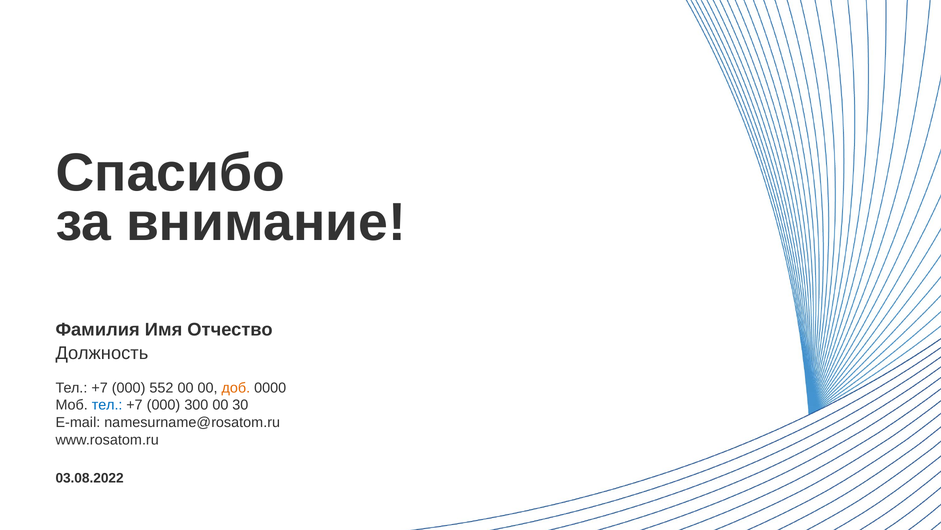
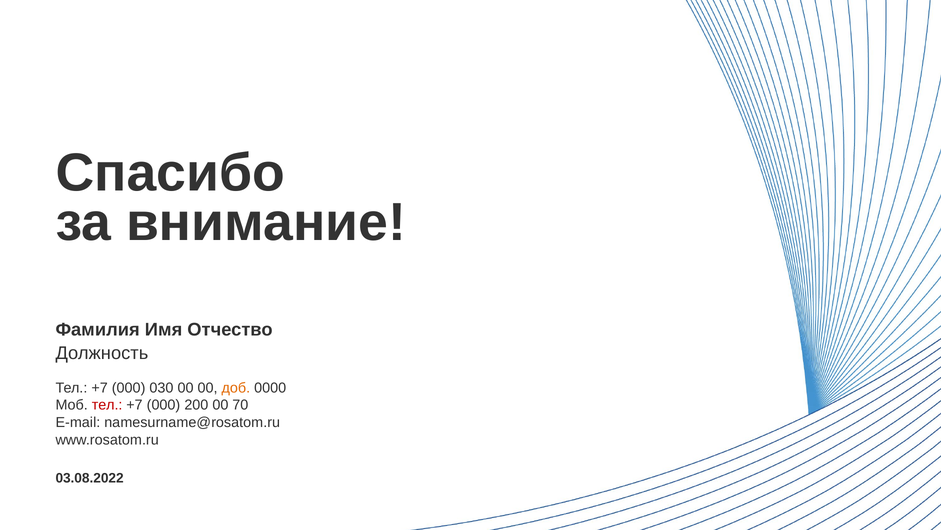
552: 552 -> 030
тел at (107, 405) colour: blue -> red
300: 300 -> 200
30: 30 -> 70
